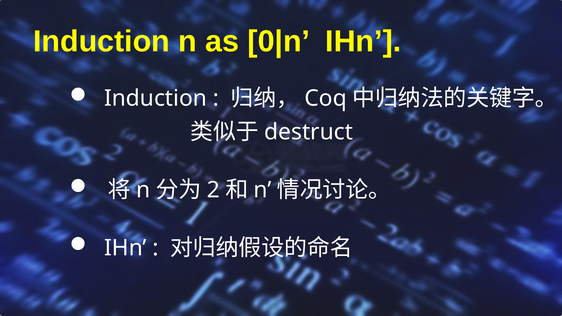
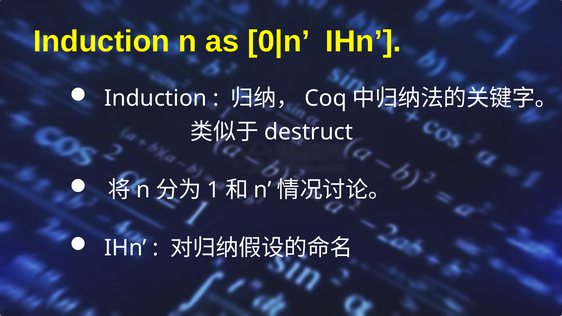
2: 2 -> 1
